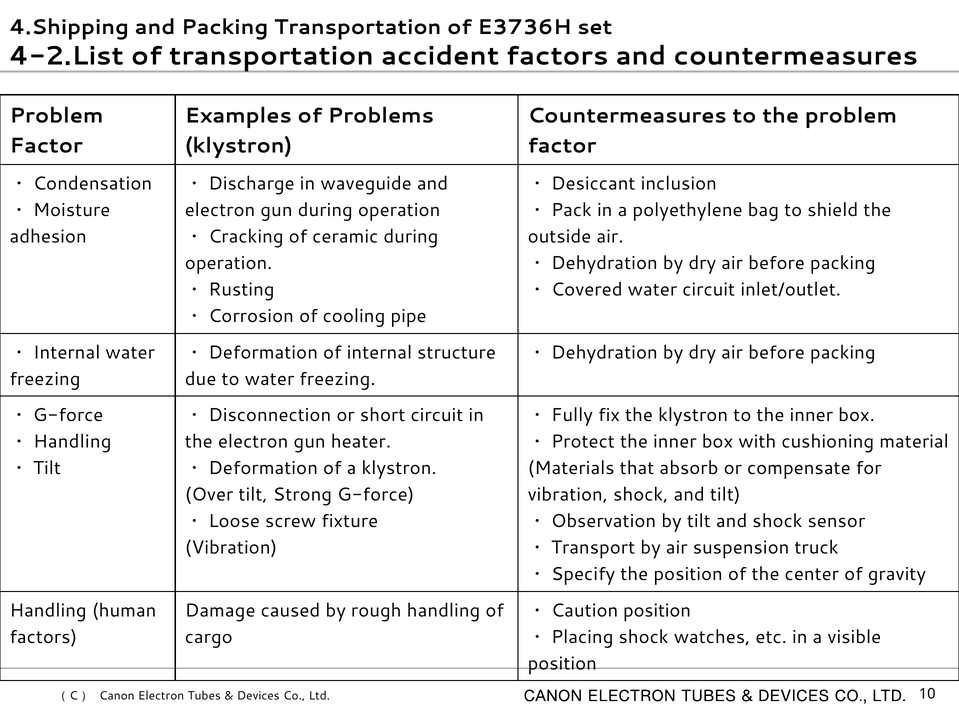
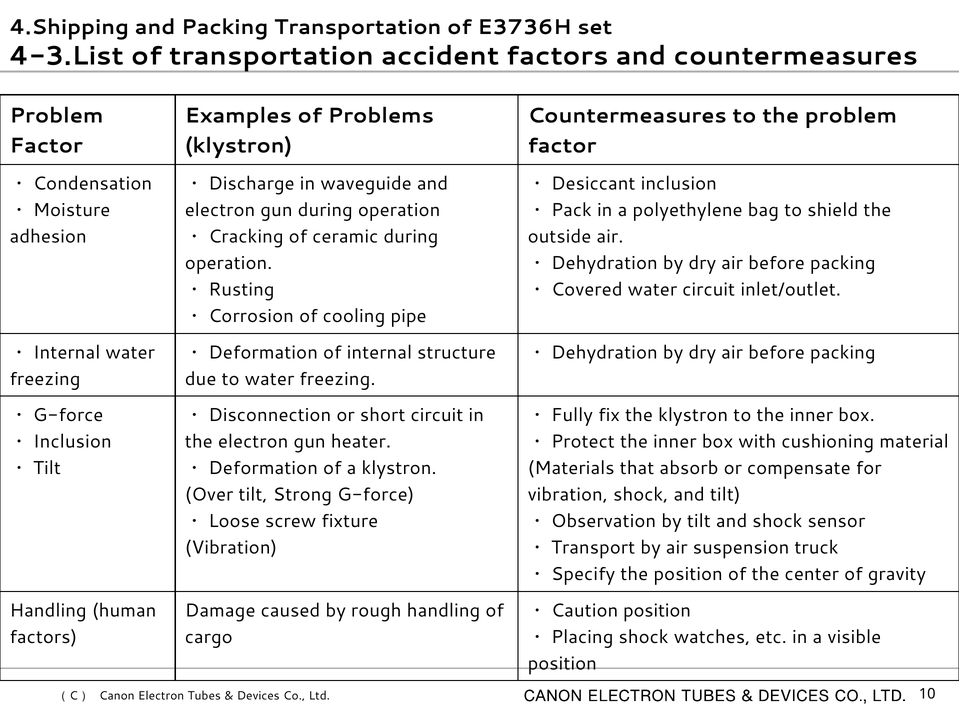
4-2.List: 4-2.List -> 4-3.List
Handling at (72, 442): Handling -> Inclusion
